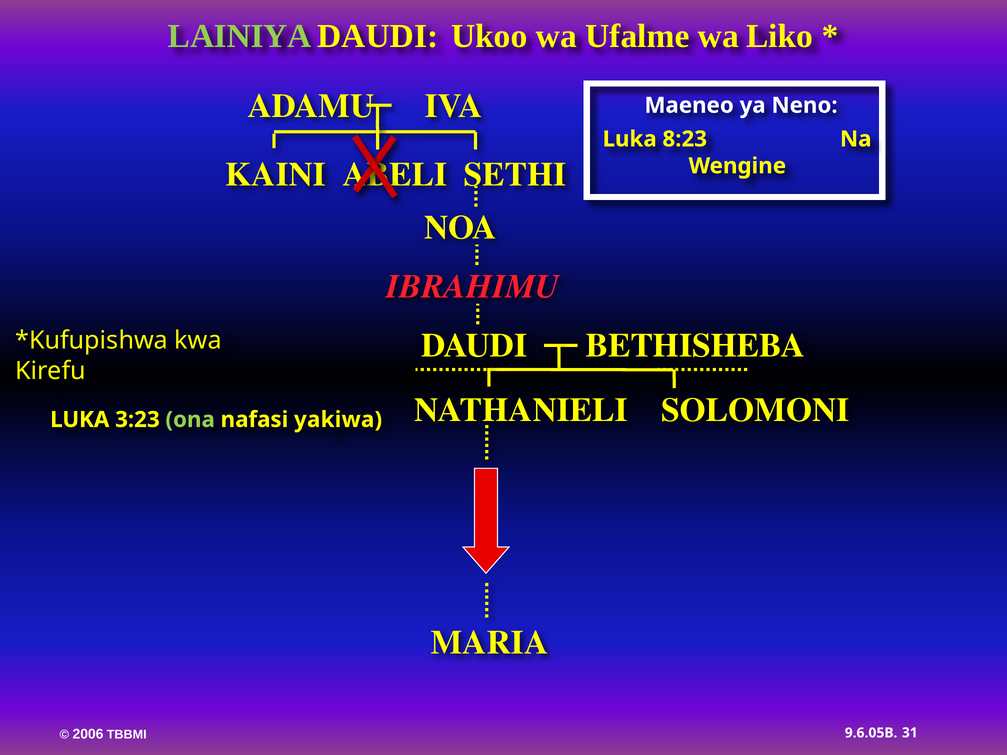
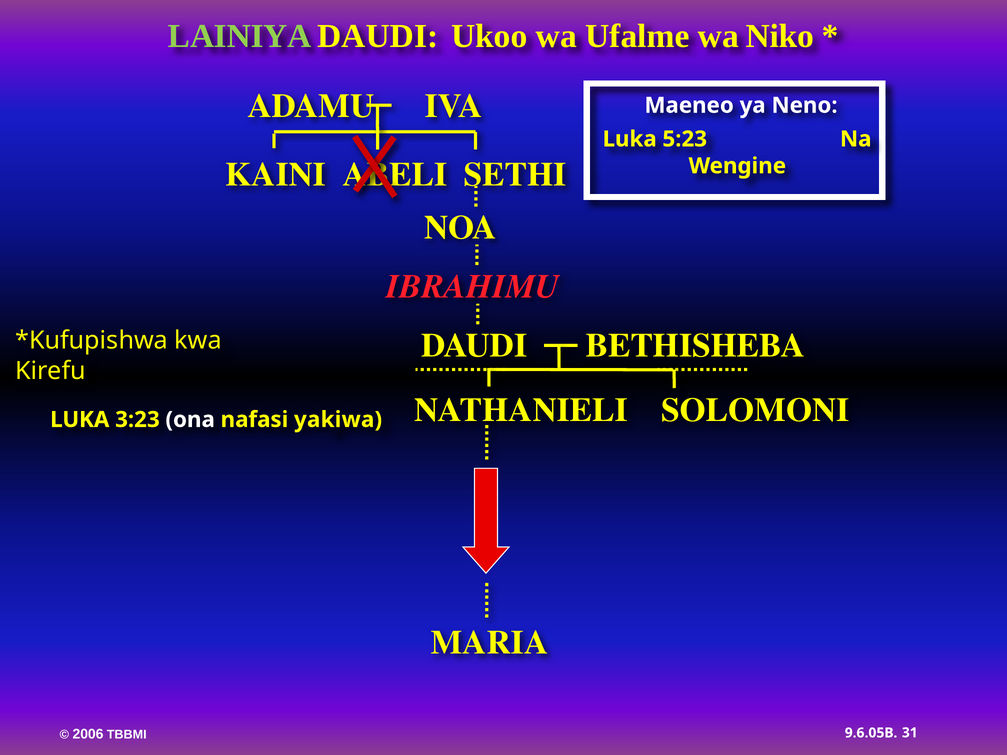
Liko: Liko -> Niko
8:23: 8:23 -> 5:23
ona colour: light green -> white
